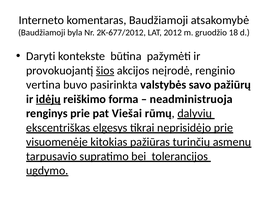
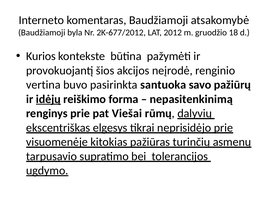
Daryti: Daryti -> Kurios
šios underline: present -> none
valstybės: valstybės -> santuoka
neadministruoja: neadministruoja -> nepasitenkinimą
